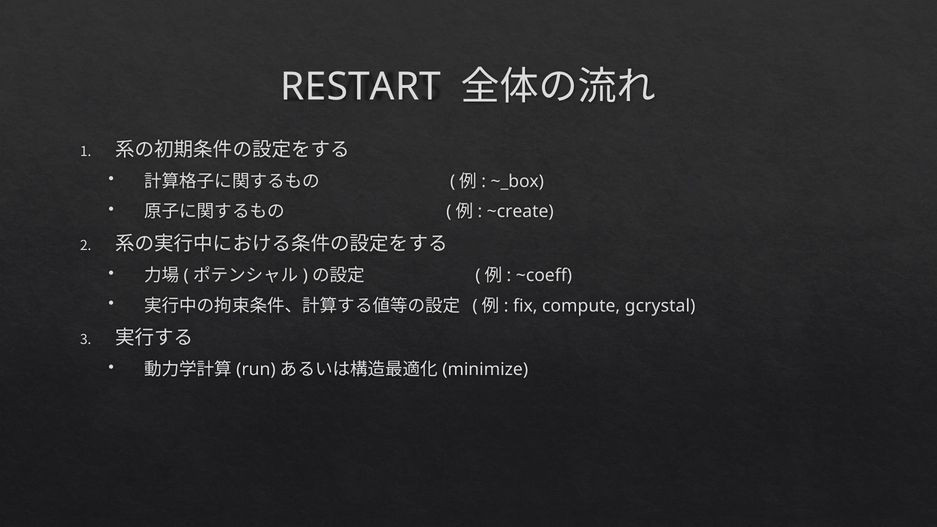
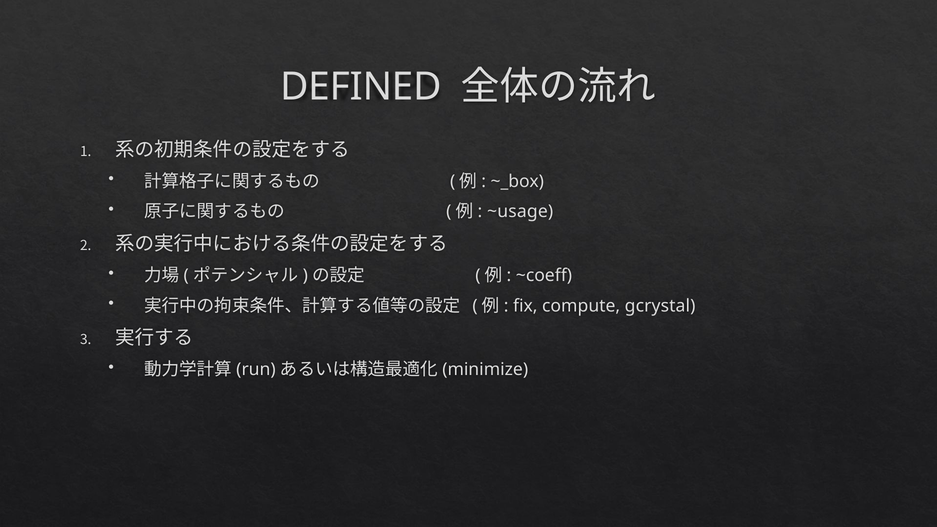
RESTART: RESTART -> DEFINED
~create: ~create -> ~usage
